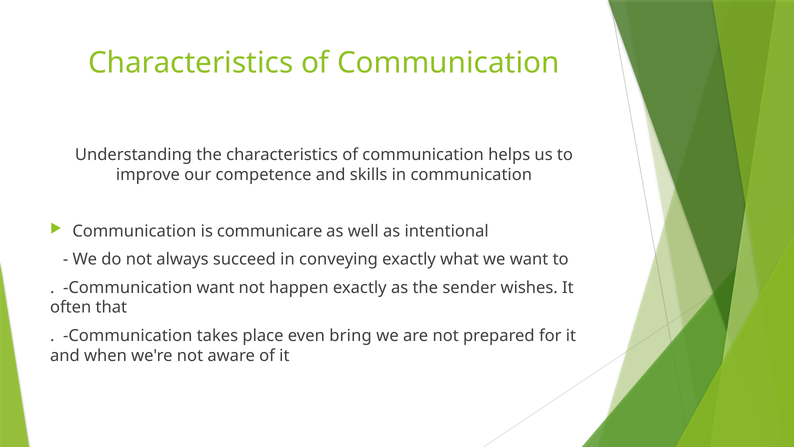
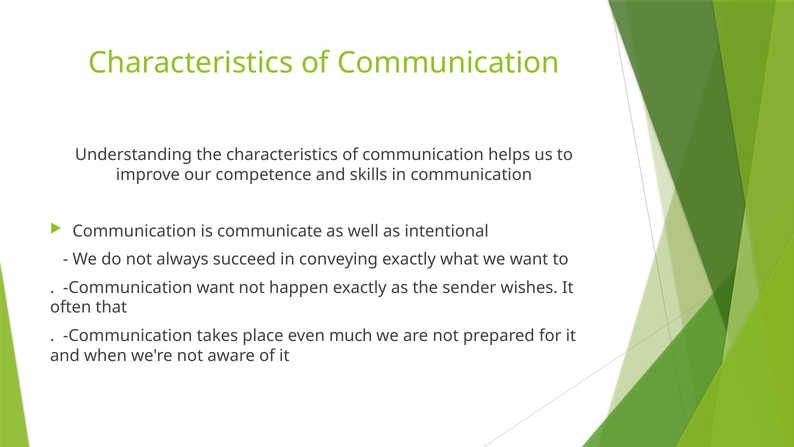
communicare: communicare -> communicate
bring: bring -> much
